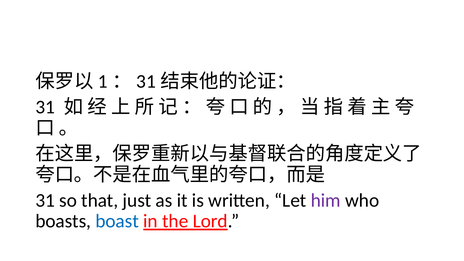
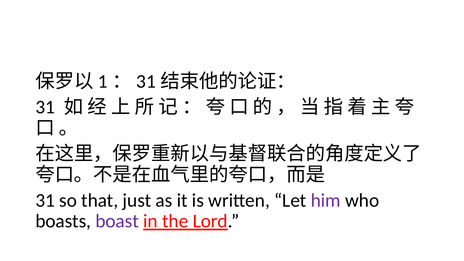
boast colour: blue -> purple
